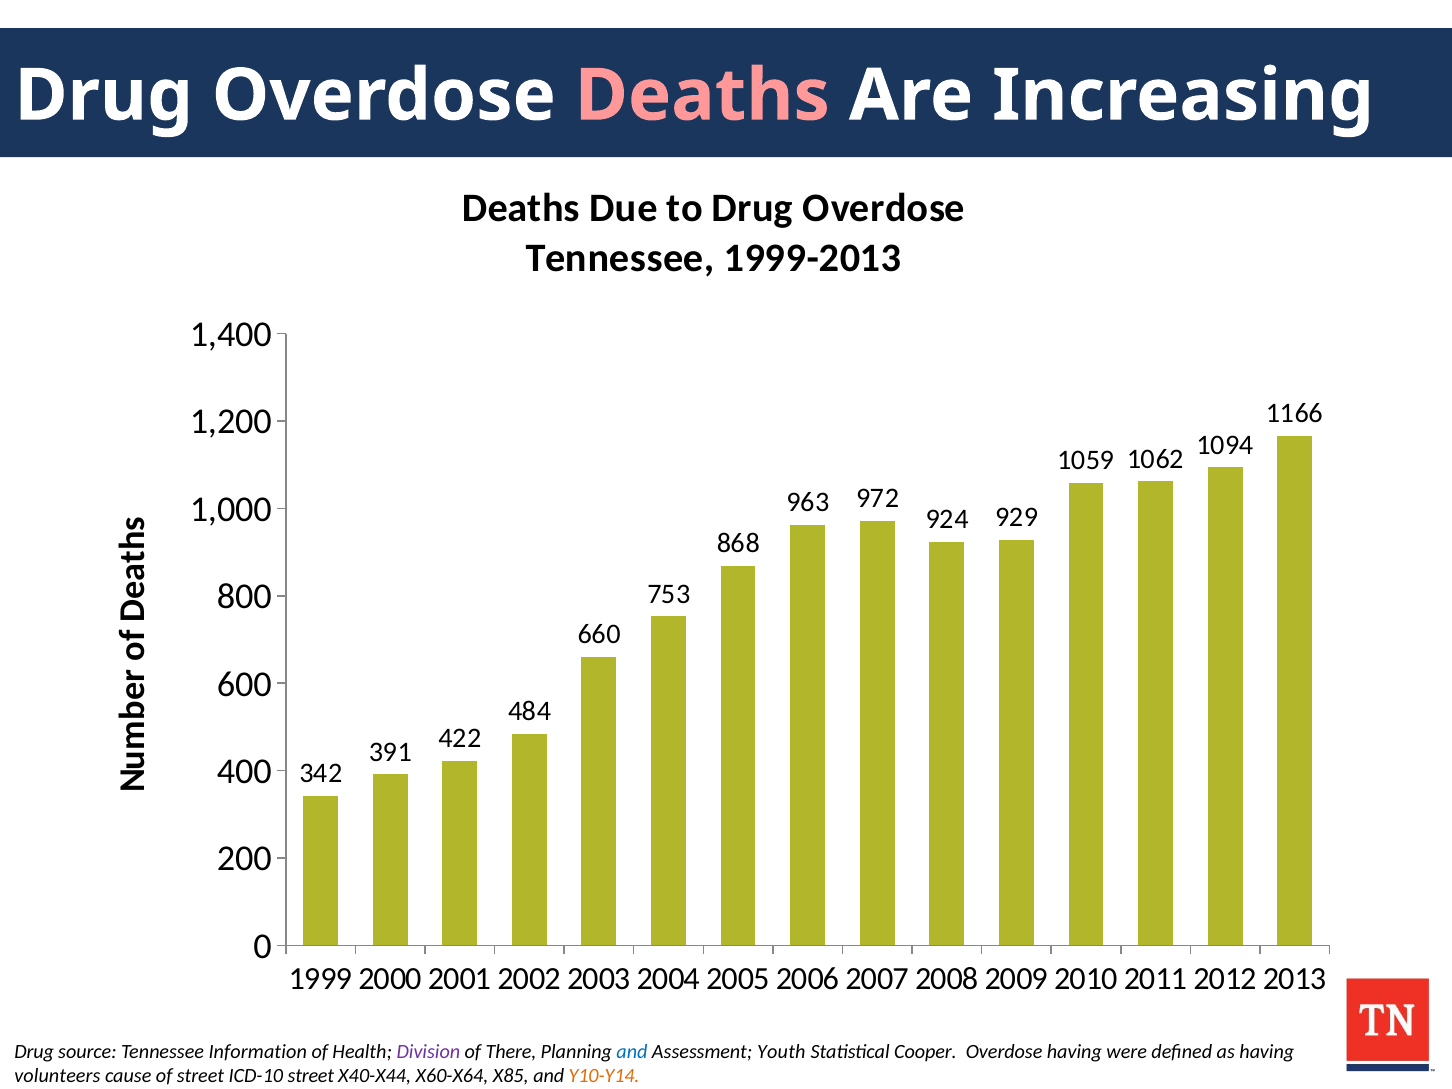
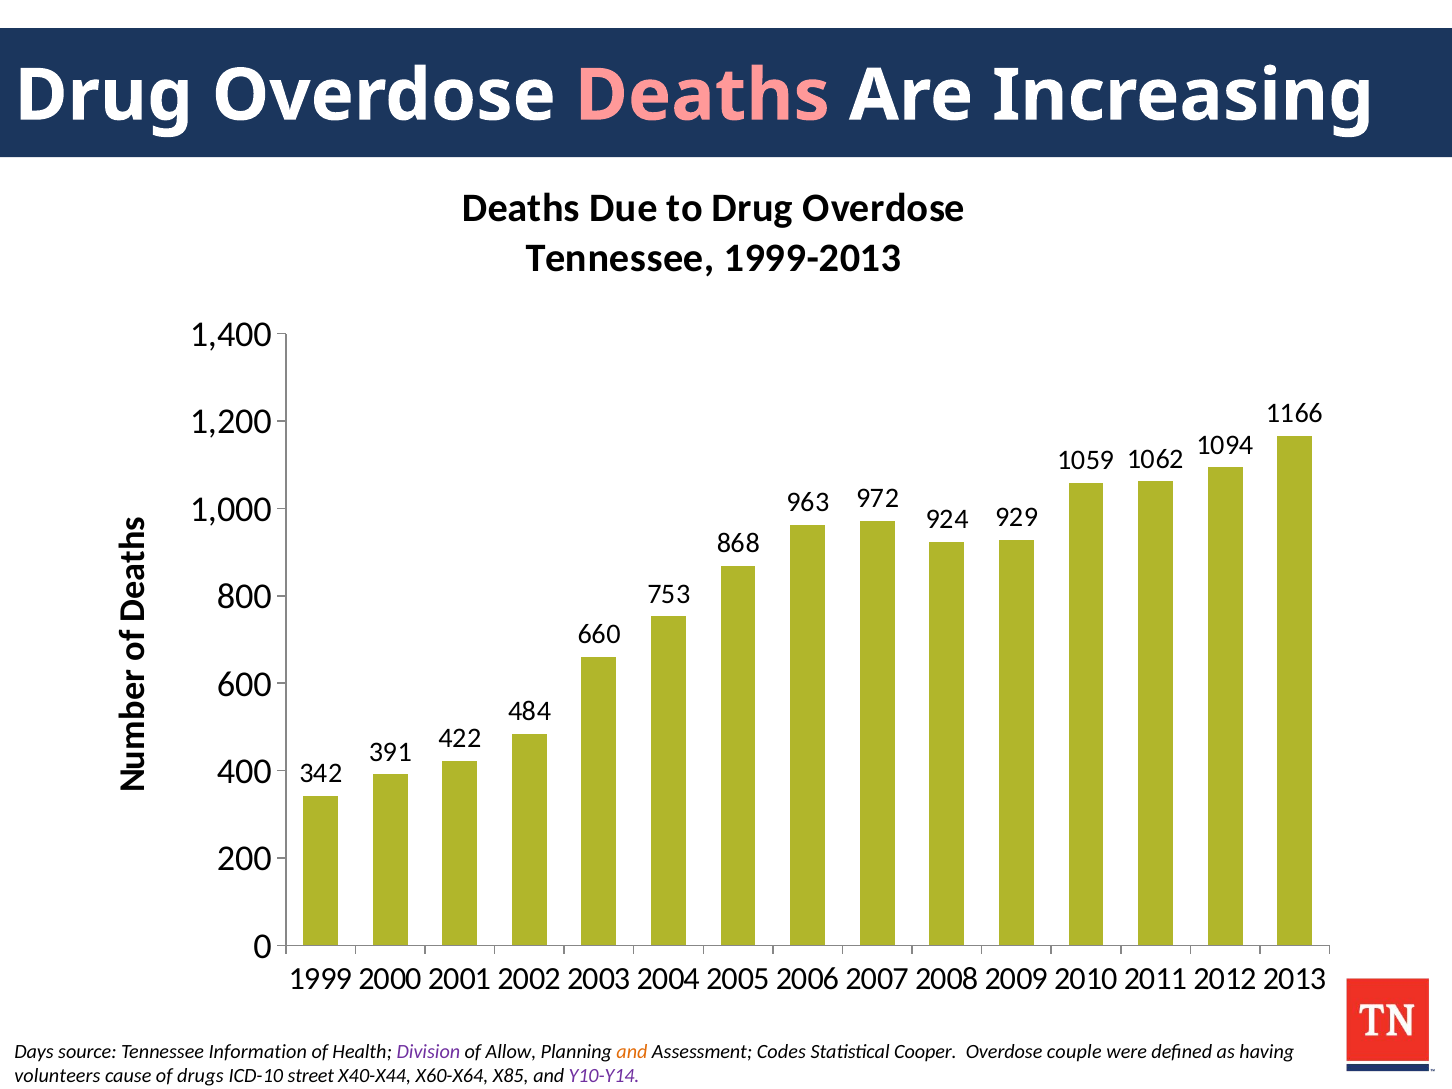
Drug at (34, 1052): Drug -> Days
There: There -> Allow
and at (632, 1052) colour: blue -> orange
Youth: Youth -> Codes
Overdose having: having -> couple
of street: street -> drugs
Y10-Y14 colour: orange -> purple
